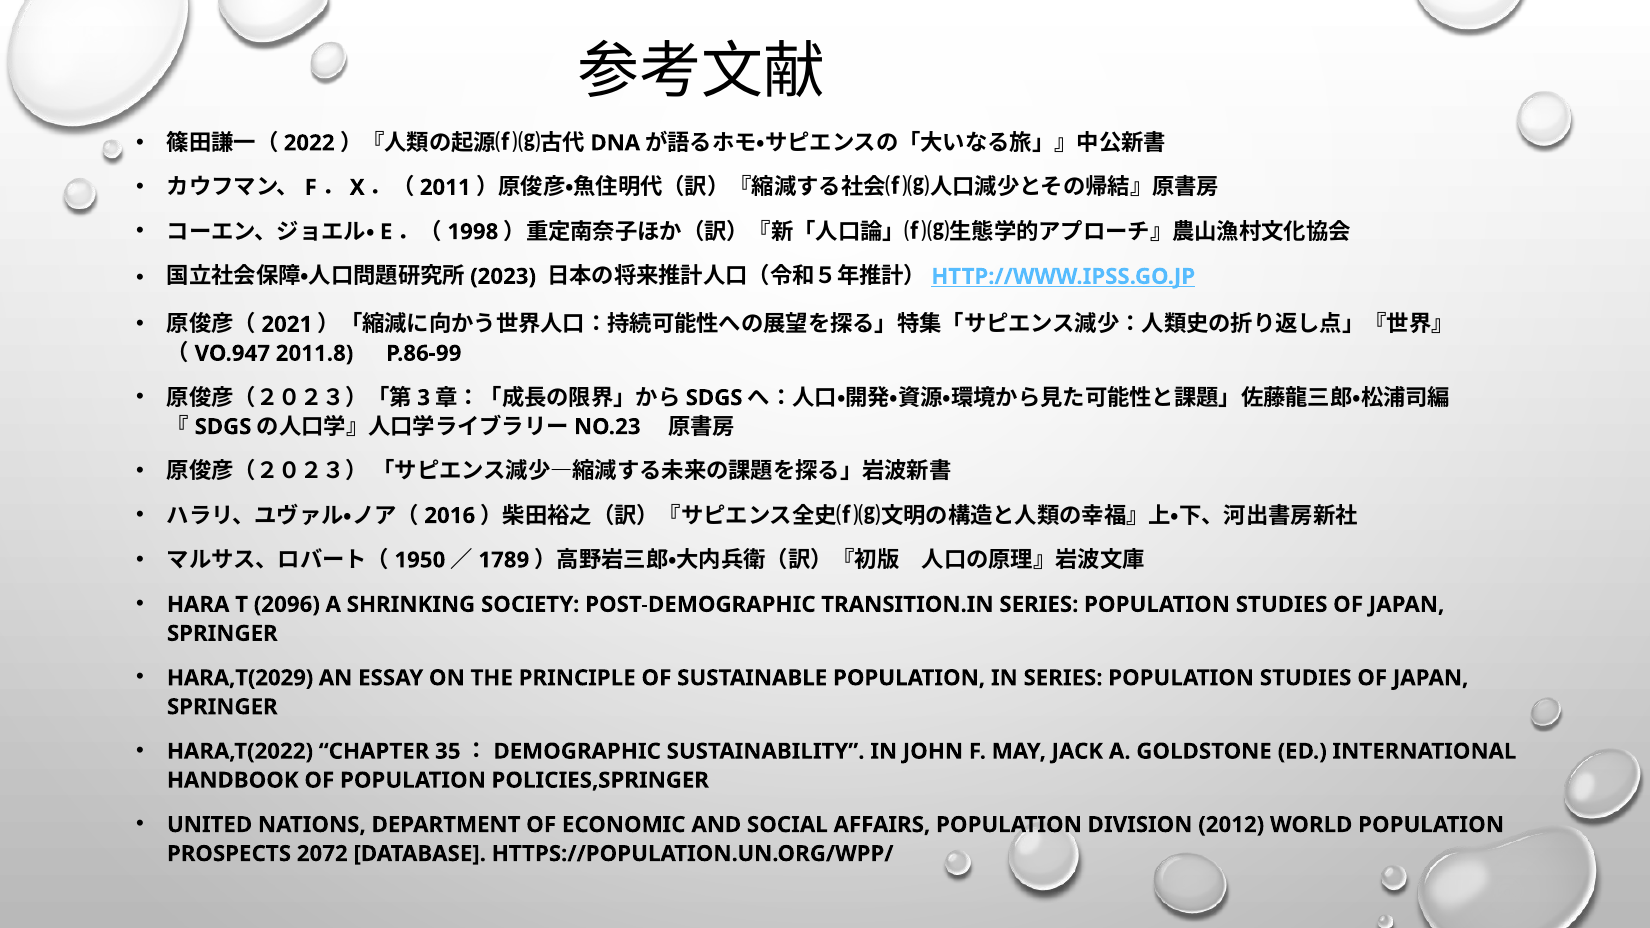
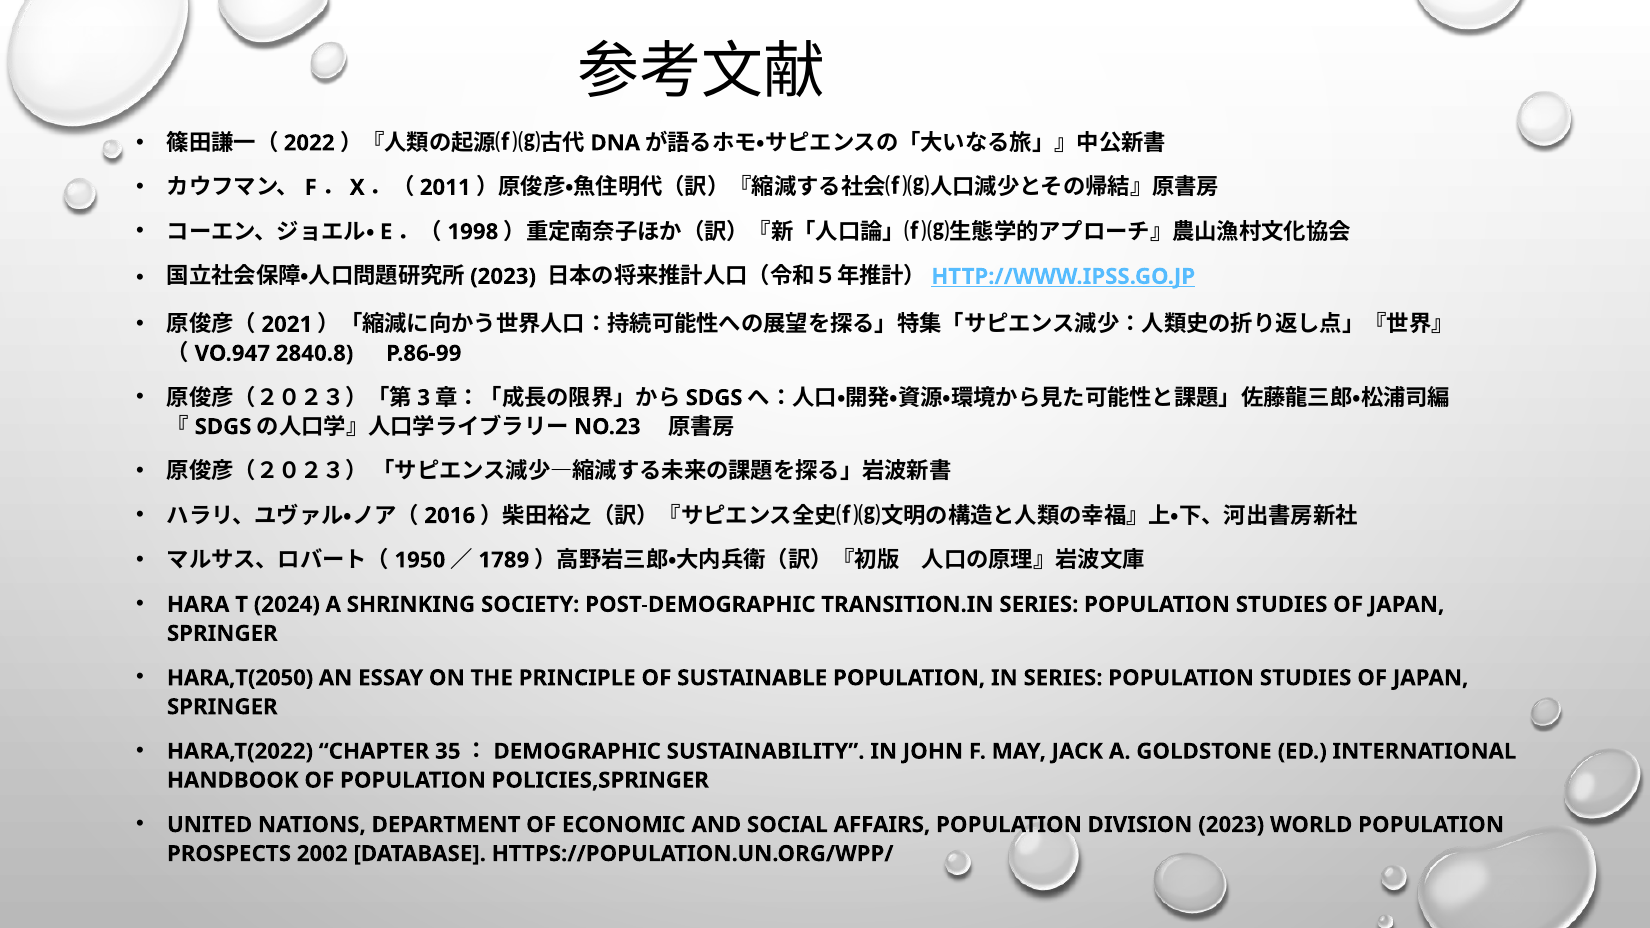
2011.8: 2011.8 -> 2840.8
2096: 2096 -> 2024
HARA,T(2029: HARA,T(2029 -> HARA,T(2050
DIVISION 2012: 2012 -> 2023
2072: 2072 -> 2002
